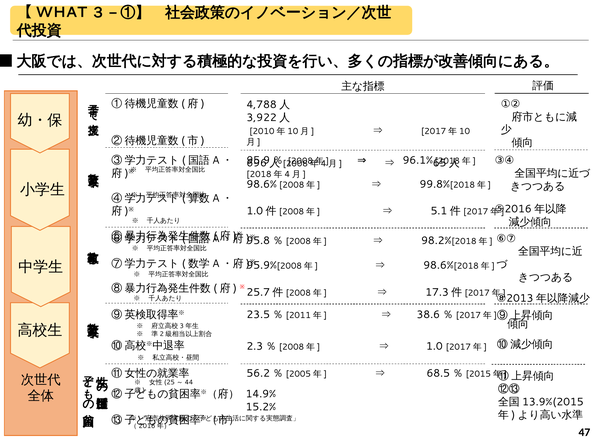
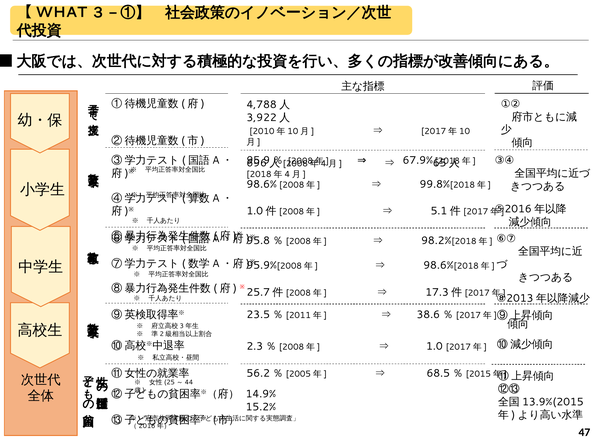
96.1%: 96.1% -> 67.9%
